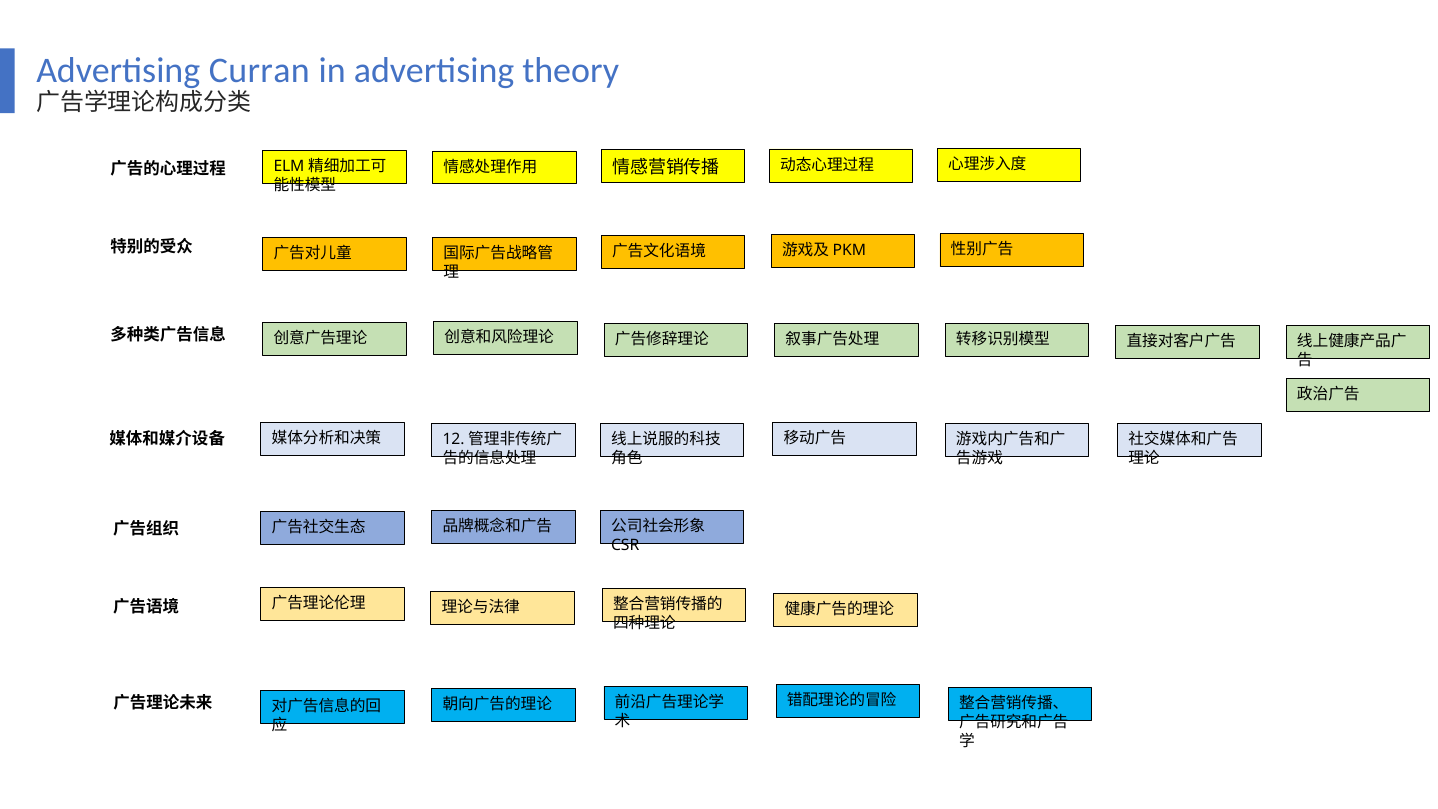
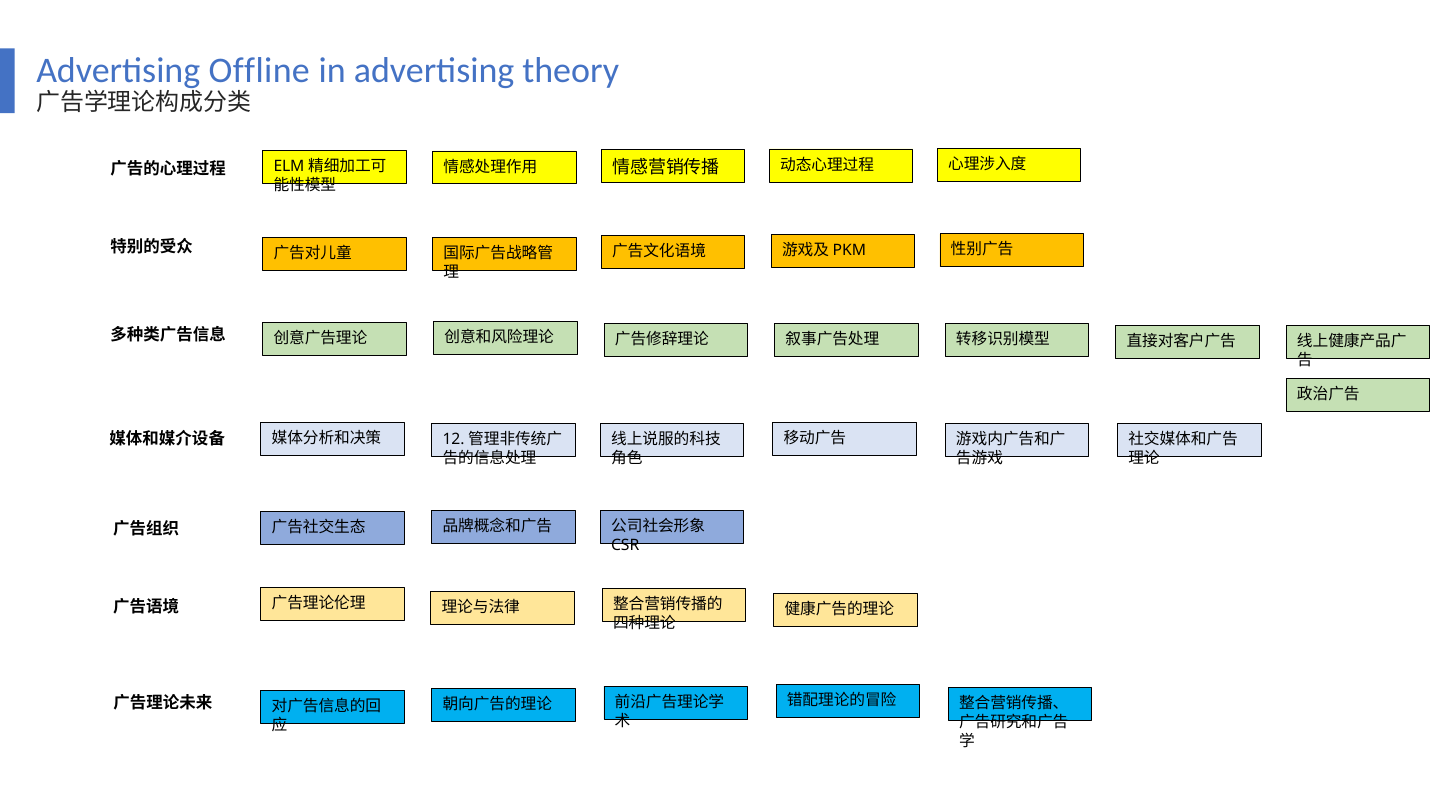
Curran: Curran -> Offline
